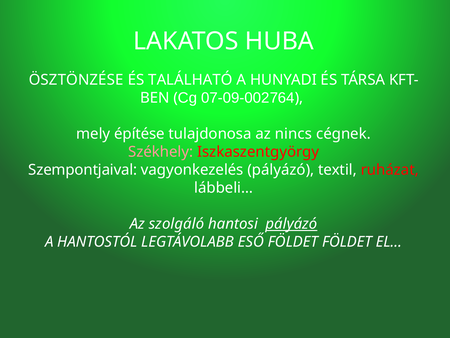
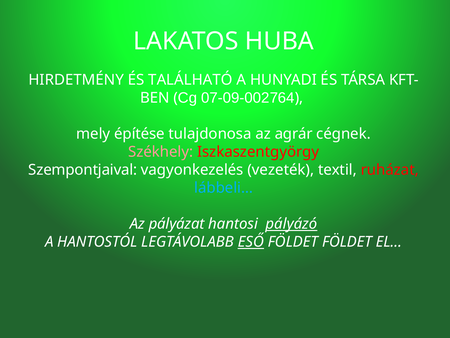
ÖSZTÖNZÉSE: ÖSZTÖNZÉSE -> HIRDETMÉNY
nincs: nincs -> agrár
vagyonkezelés pályázó: pályázó -> vezeték
lábbeli… colour: white -> light blue
szolgáló: szolgáló -> pályázat
ESŐ underline: none -> present
